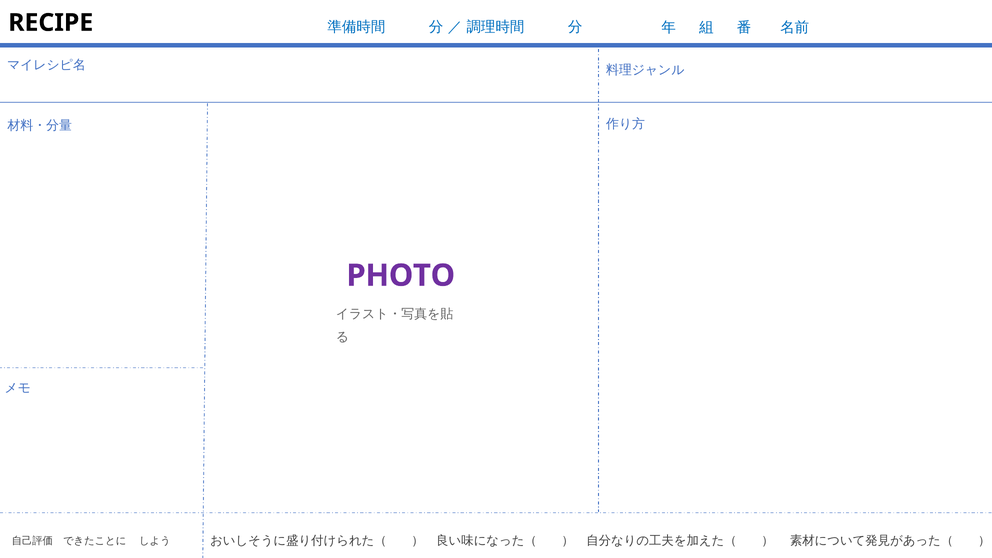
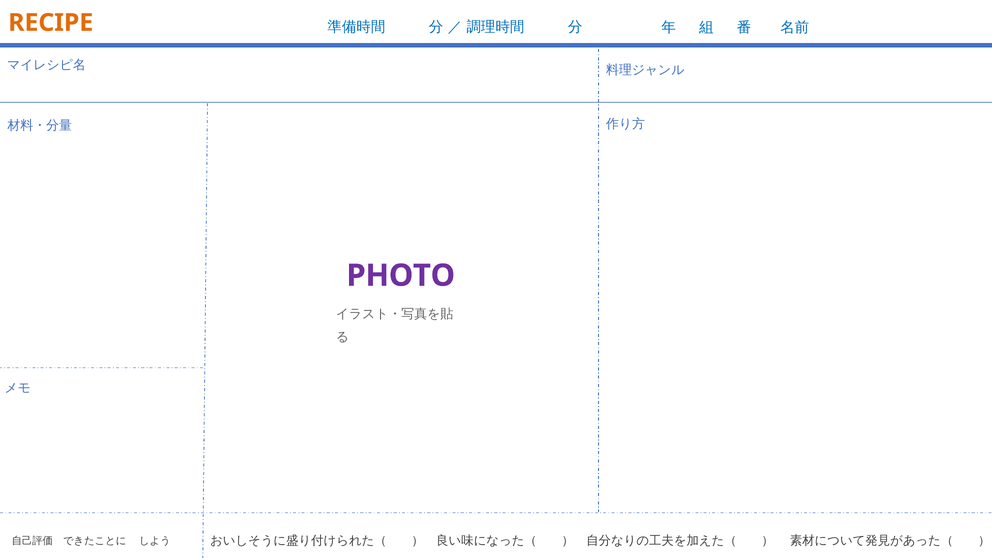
RECIPE colour: black -> orange
